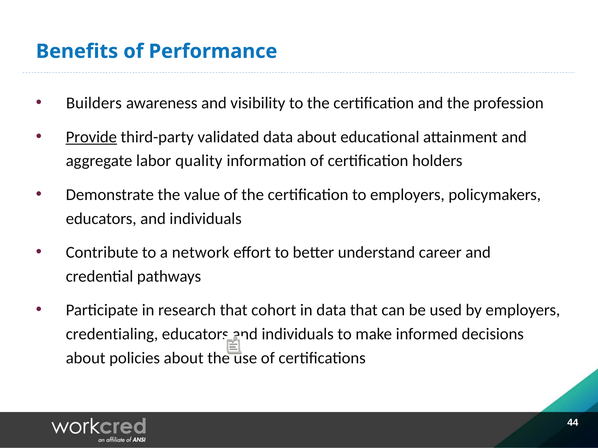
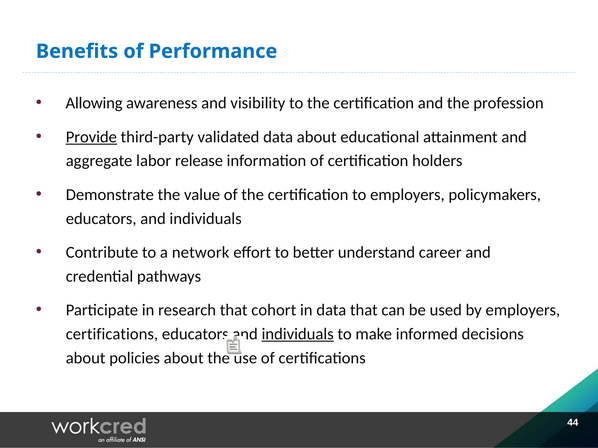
Builders: Builders -> Allowing
quality: quality -> release
credentialing at (112, 334): credentialing -> certifications
individuals at (298, 334) underline: none -> present
